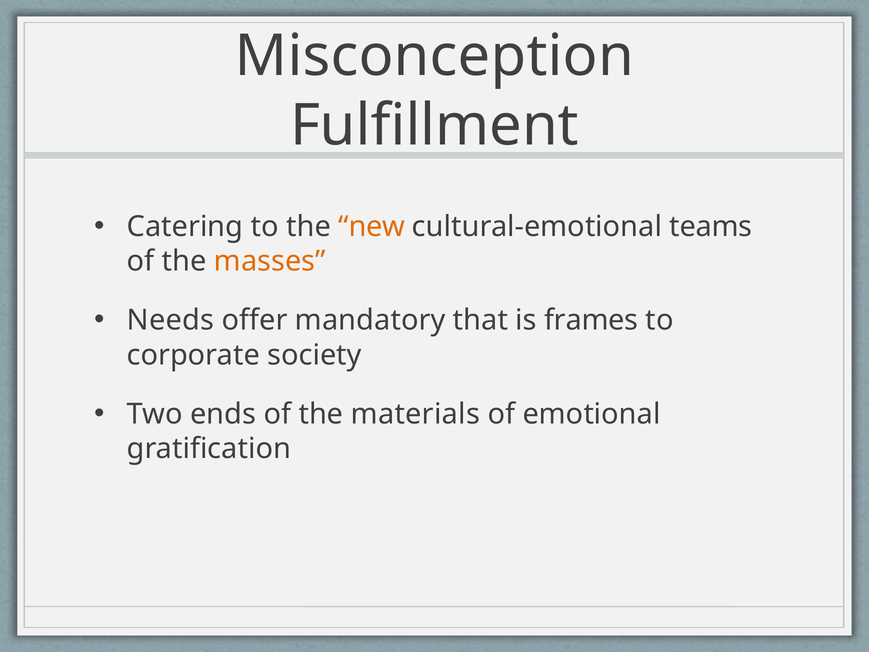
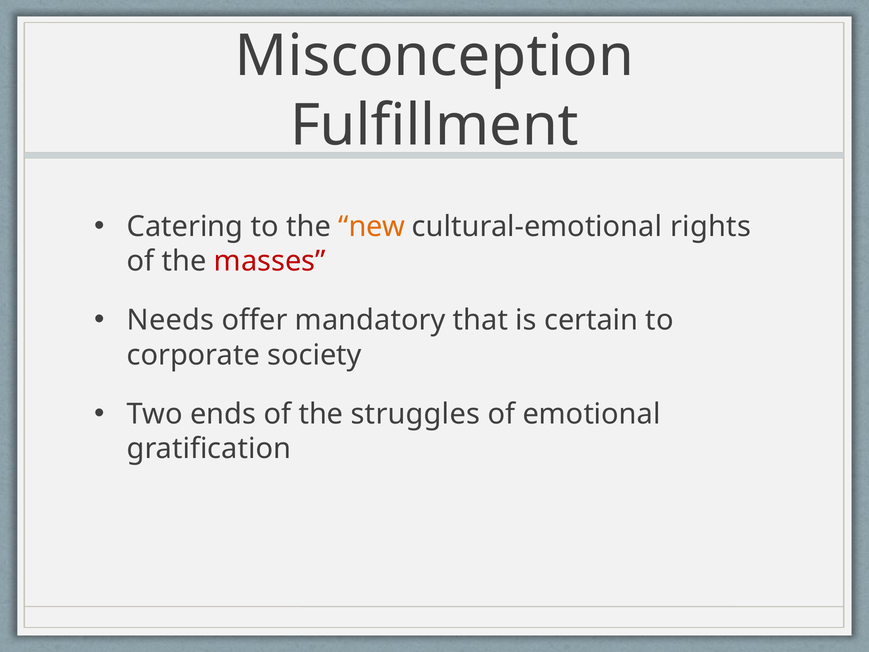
teams: teams -> rights
masses colour: orange -> red
frames: frames -> certain
materials: materials -> struggles
